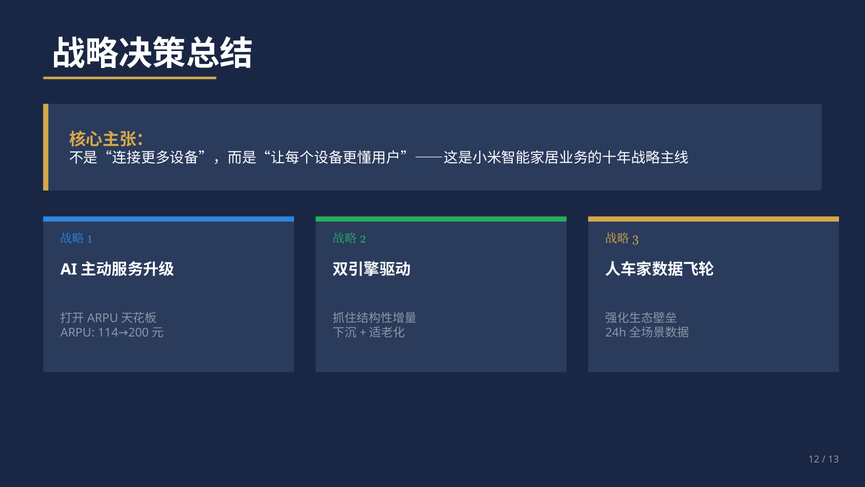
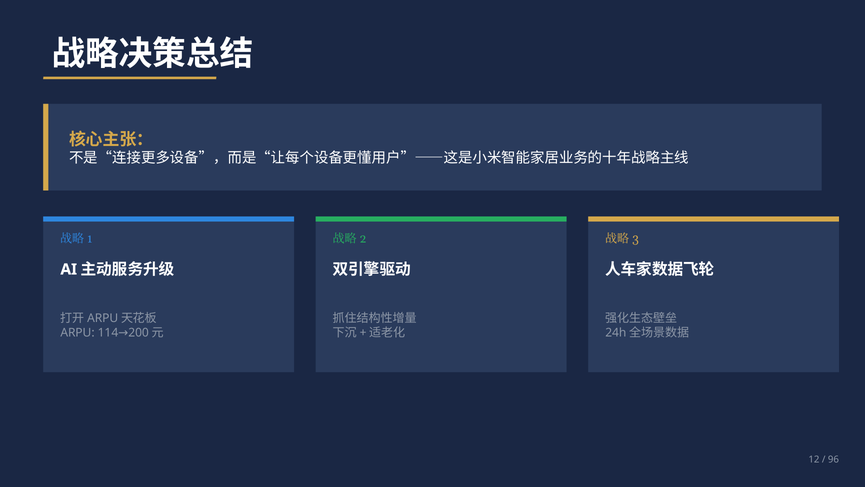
13: 13 -> 96
